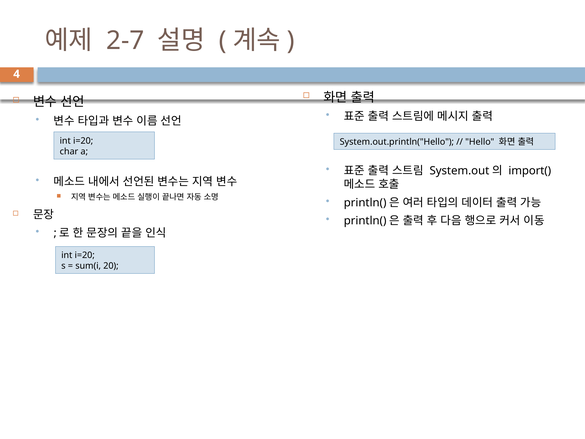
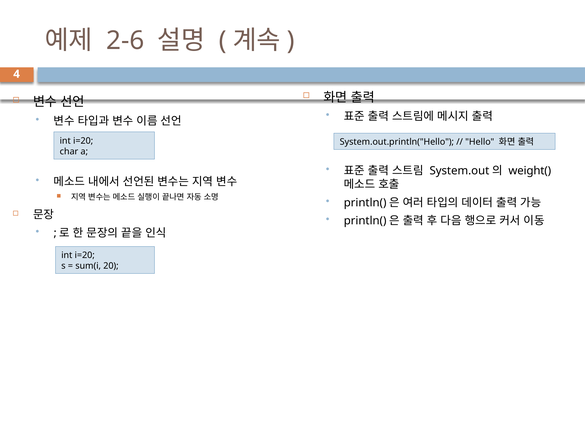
2-7: 2-7 -> 2-6
import(: import( -> weight(
